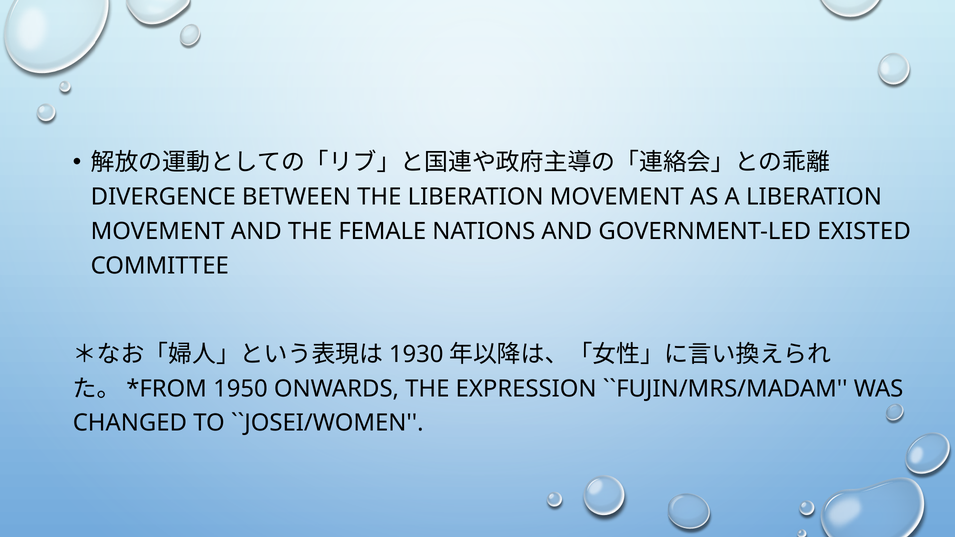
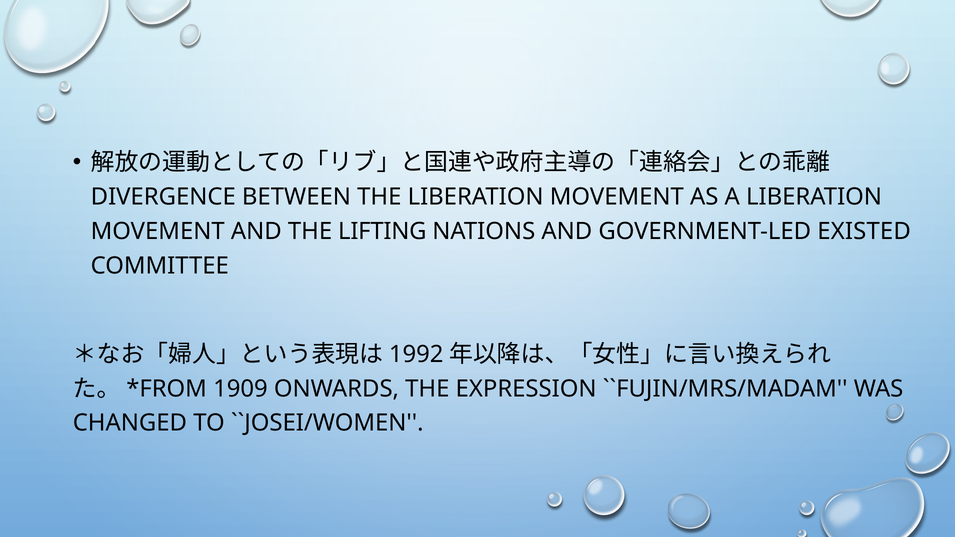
FEMALE: FEMALE -> LIFTING
1930: 1930 -> 1992
1950: 1950 -> 1909
